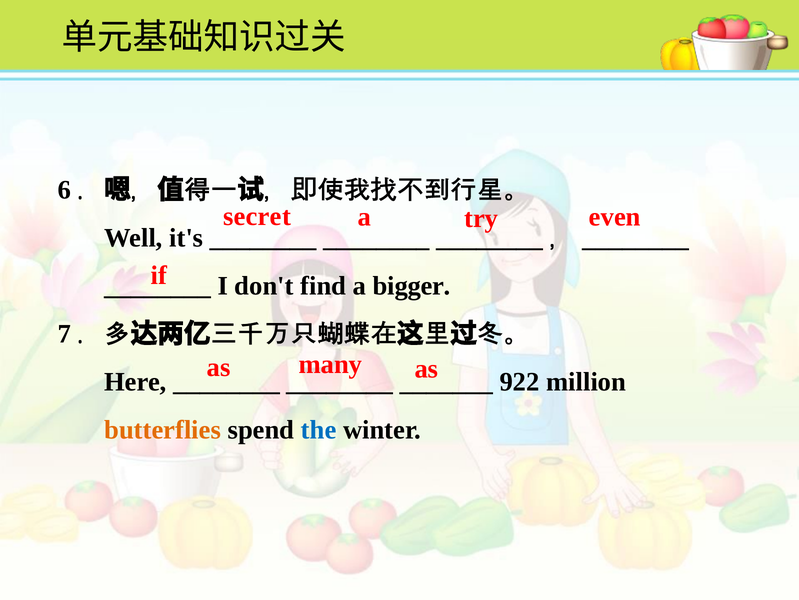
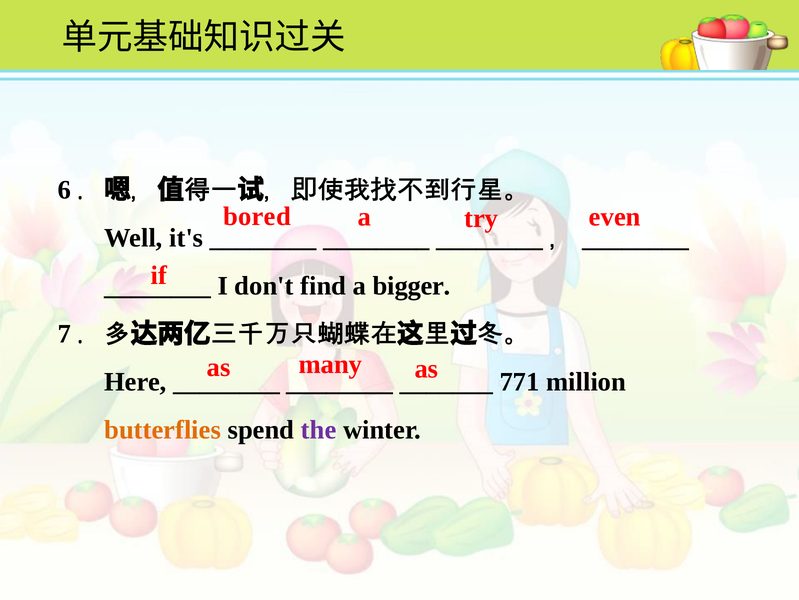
secret: secret -> bored
922: 922 -> 771
the colour: blue -> purple
